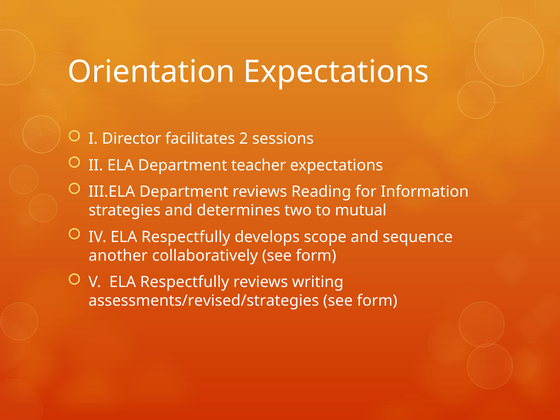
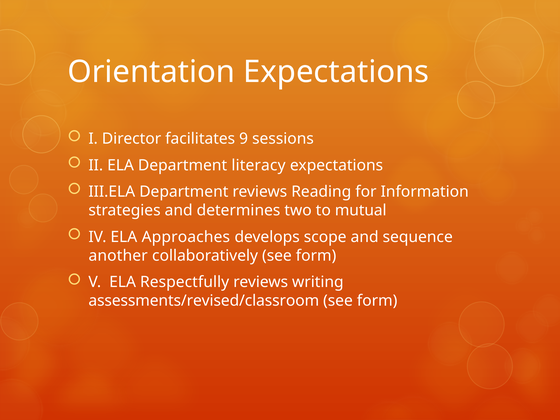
2: 2 -> 9
teacher: teacher -> literacy
IV ELA Respectfully: Respectfully -> Approaches
assessments/revised/strategies: assessments/revised/strategies -> assessments/revised/classroom
